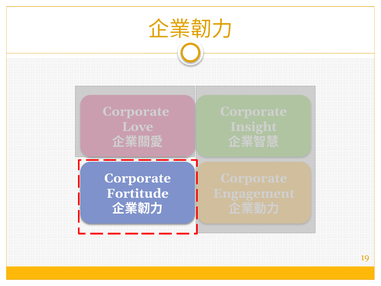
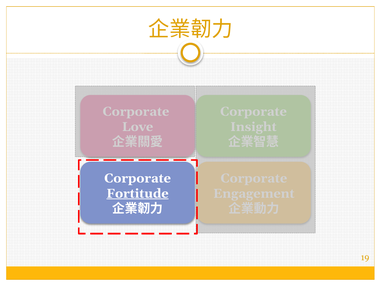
Fortitude underline: none -> present
